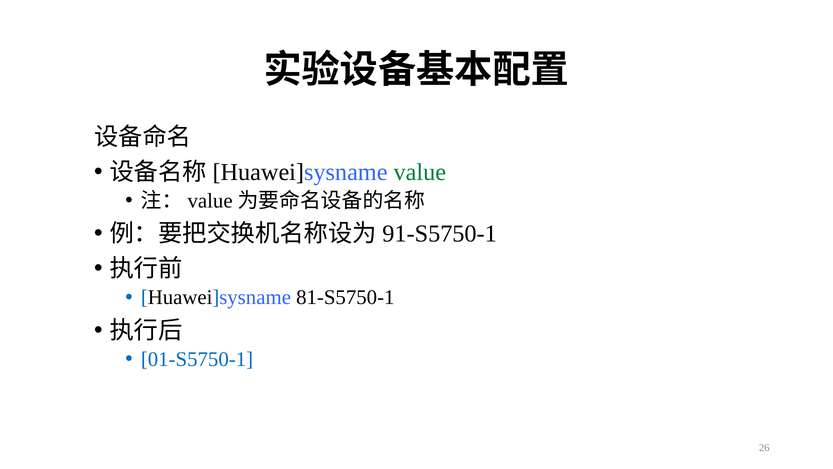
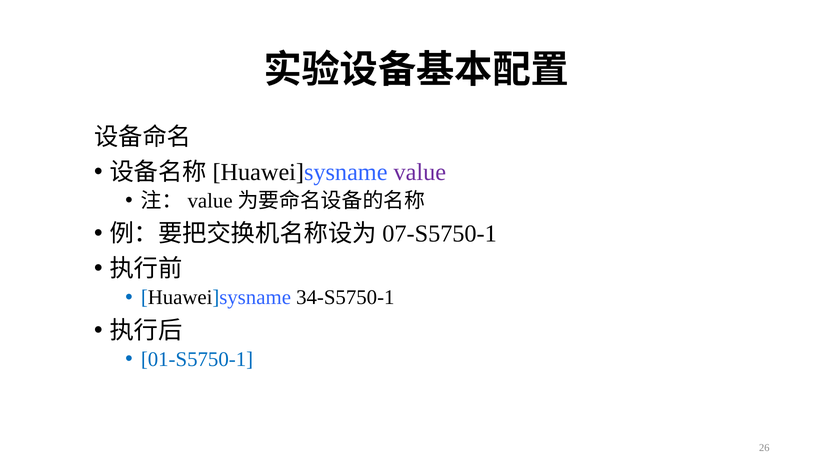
value colour: green -> purple
91-S5750-1: 91-S5750-1 -> 07-S5750-1
81-S5750-1: 81-S5750-1 -> 34-S5750-1
